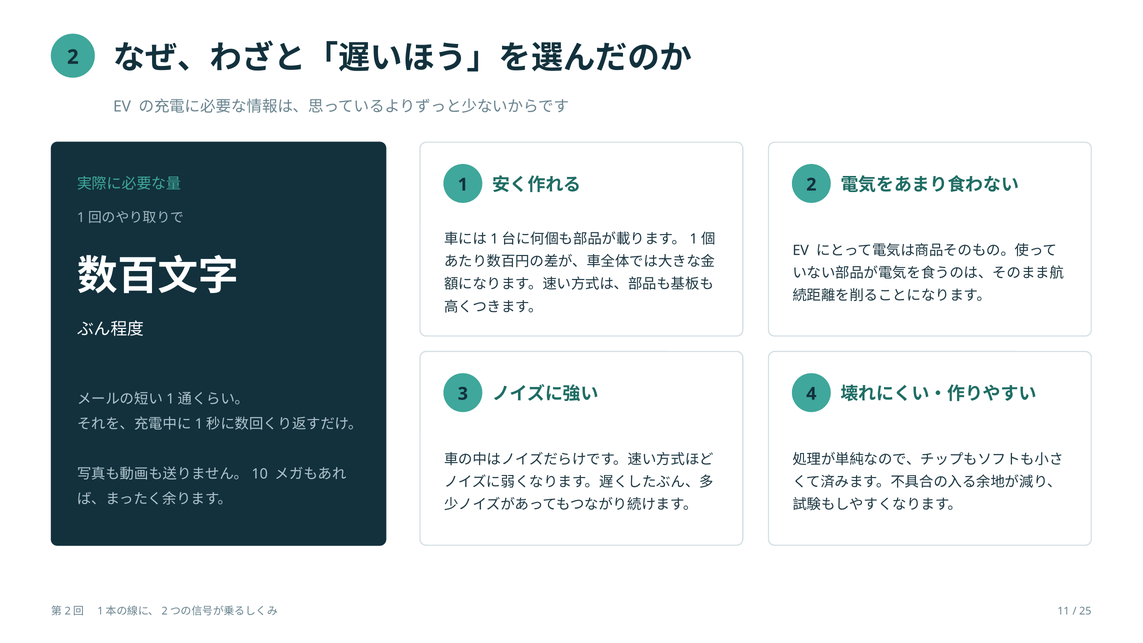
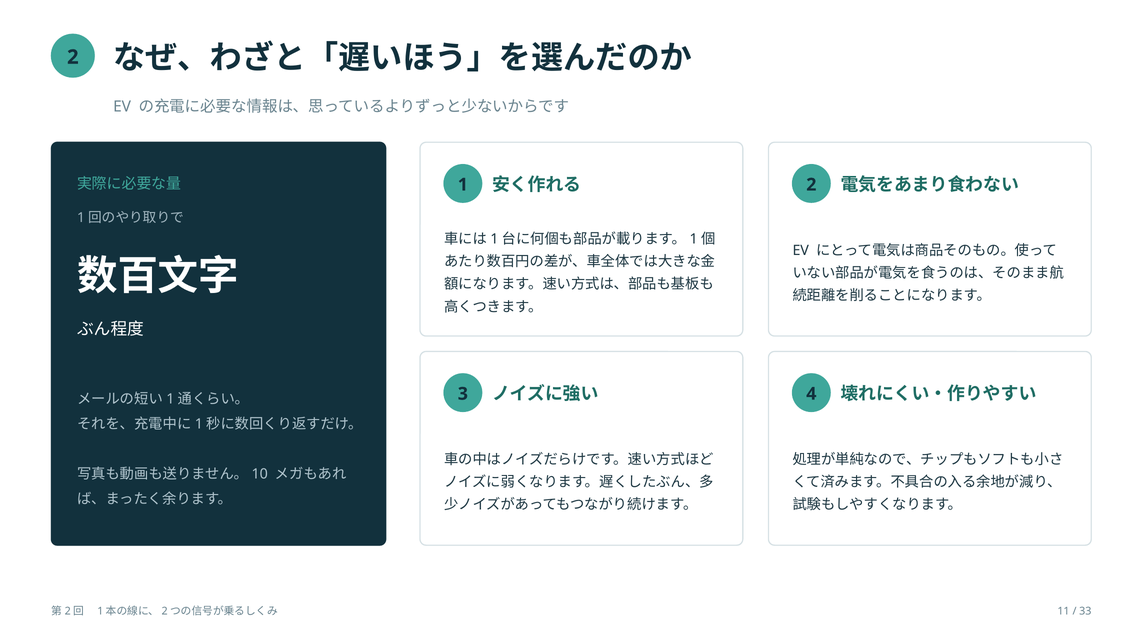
25: 25 -> 33
